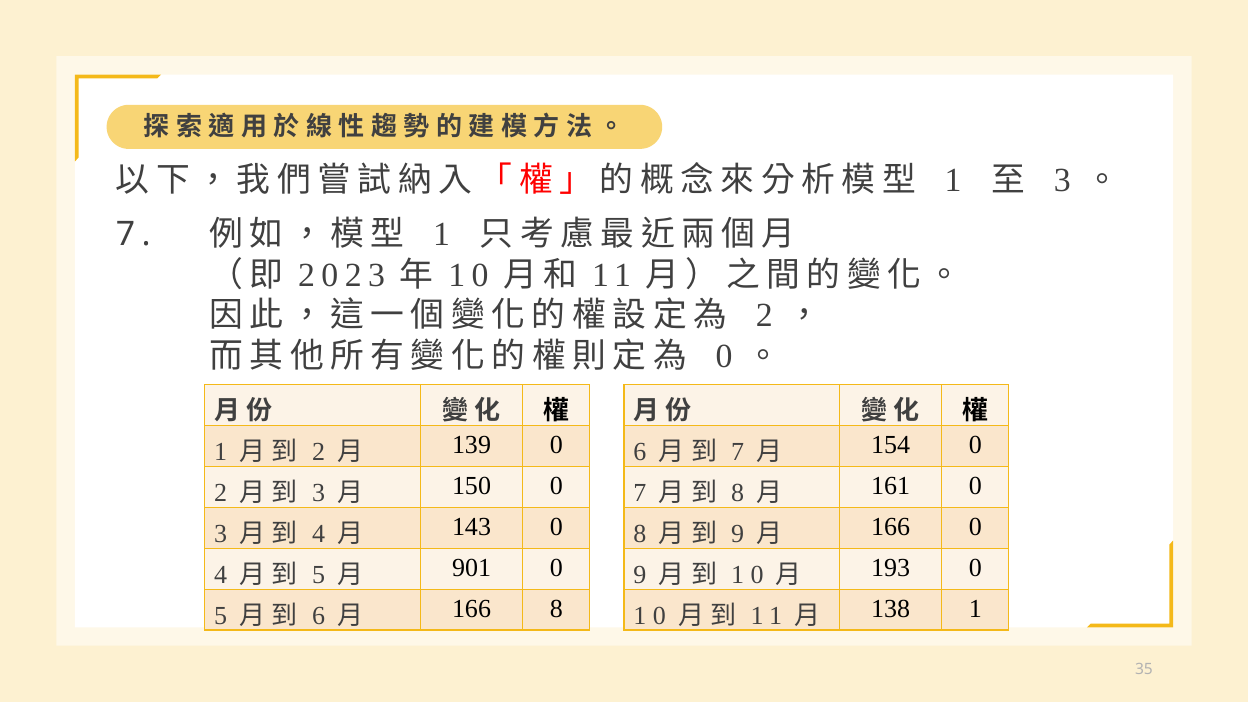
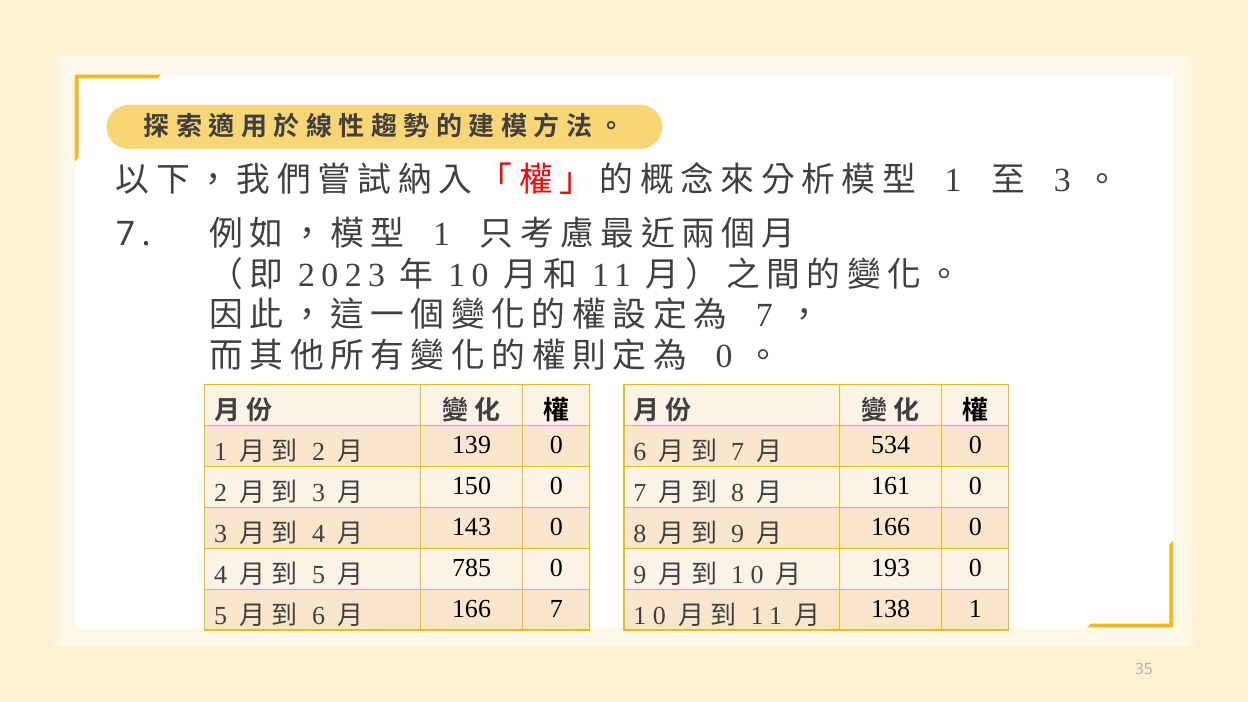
2 at (764, 316): 2 -> 7
154: 154 -> 534
901: 901 -> 785
166 8: 8 -> 7
